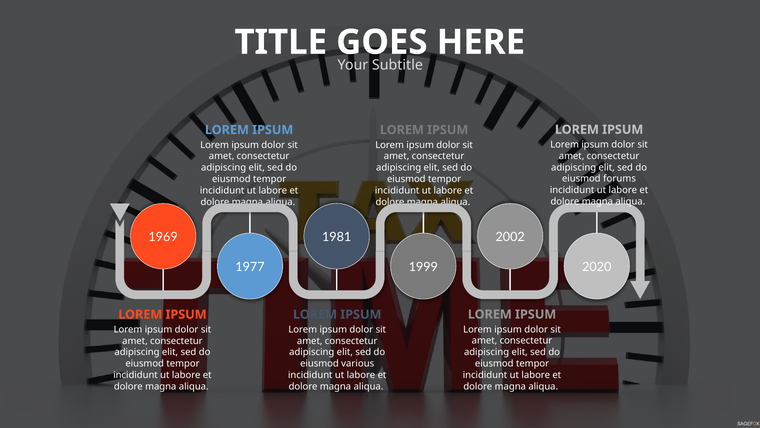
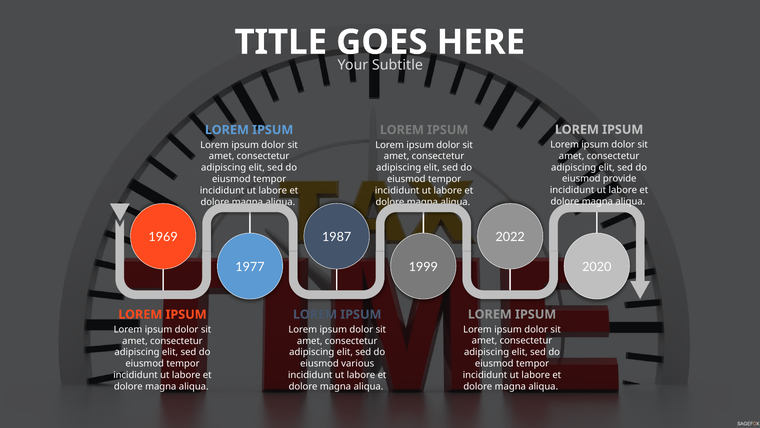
forums: forums -> provide
1981: 1981 -> 1987
2002: 2002 -> 2022
